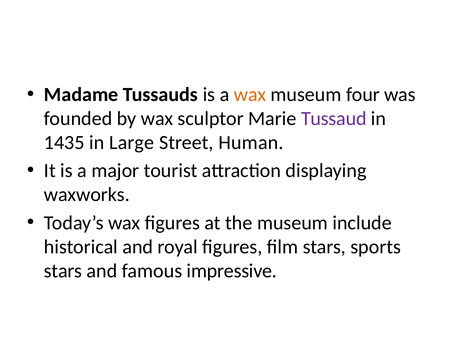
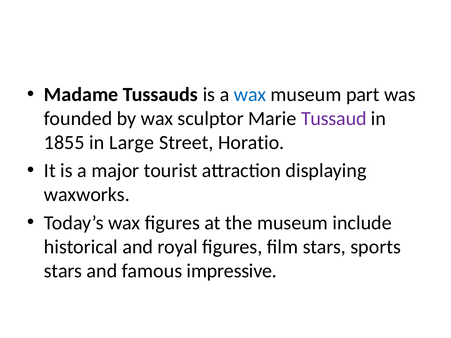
wax at (250, 95) colour: orange -> blue
four: four -> part
1435: 1435 -> 1855
Human: Human -> Horatio
